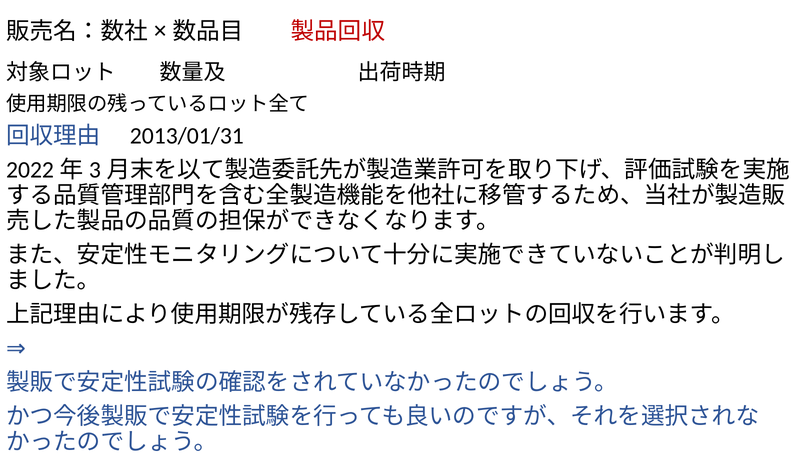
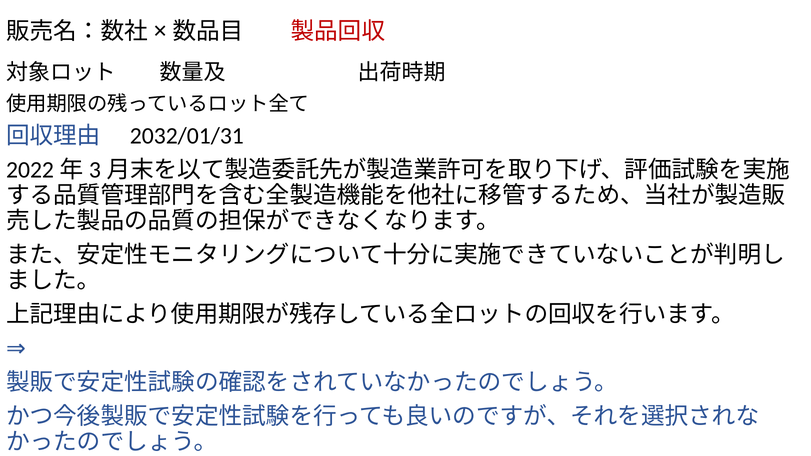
2013/01/31: 2013/01/31 -> 2032/01/31
